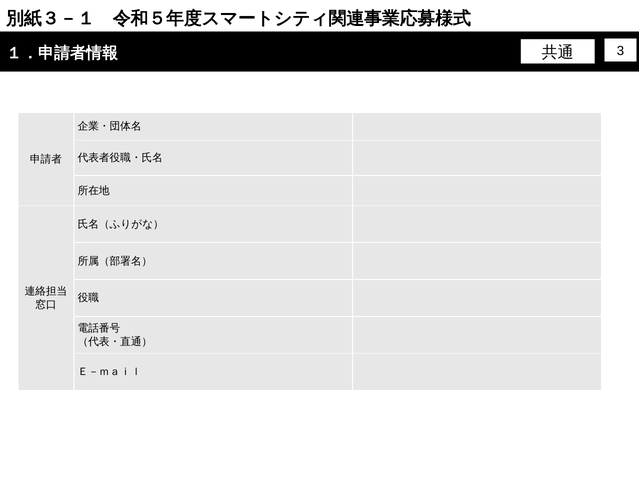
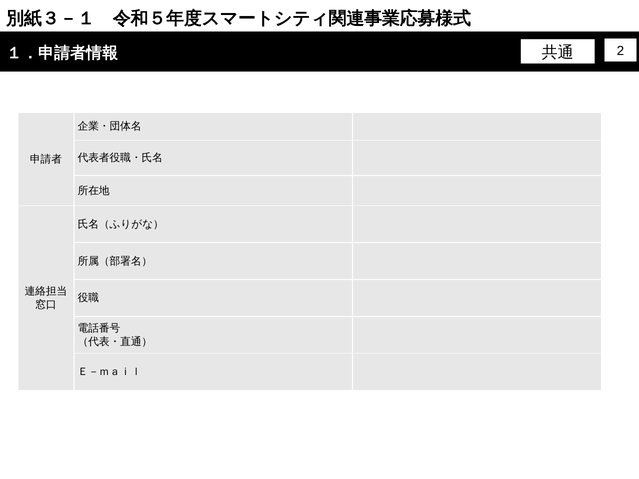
3: 3 -> 2
